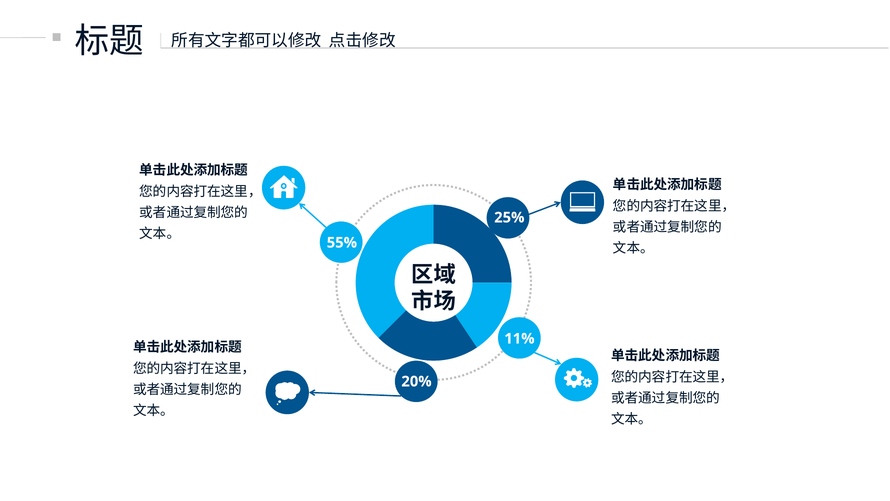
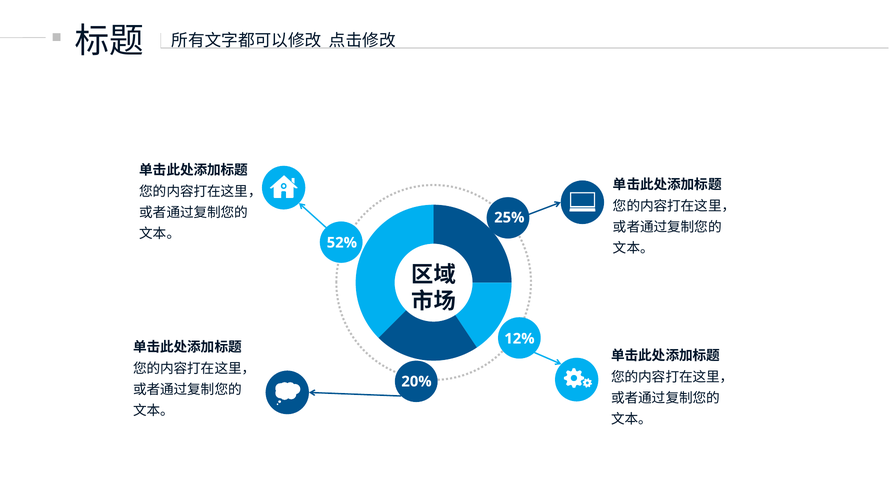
55%: 55% -> 52%
11%: 11% -> 12%
